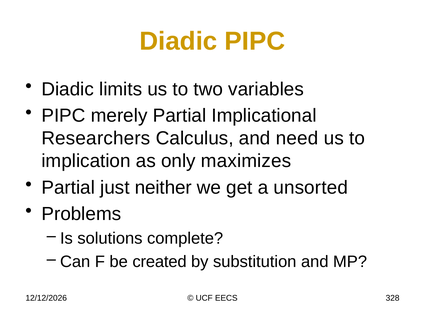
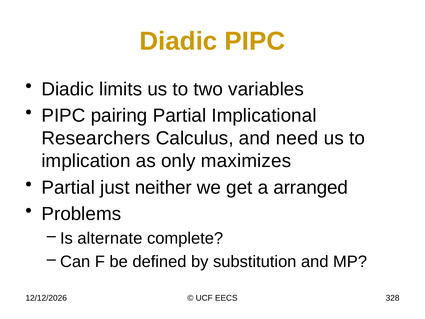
merely: merely -> pairing
unsorted: unsorted -> arranged
solutions: solutions -> alternate
created: created -> defined
